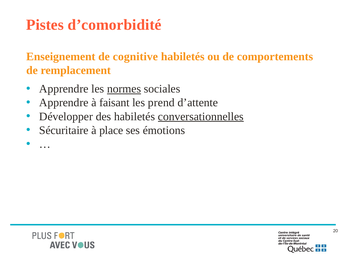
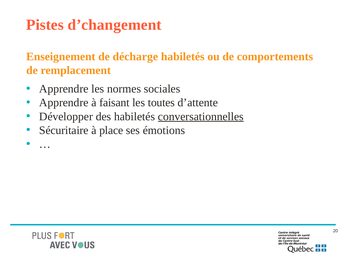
d’comorbidité: d’comorbidité -> d’changement
cognitive: cognitive -> décharge
normes underline: present -> none
prend: prend -> toutes
